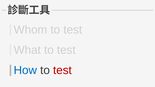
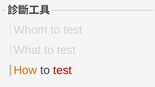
How colour: blue -> orange
